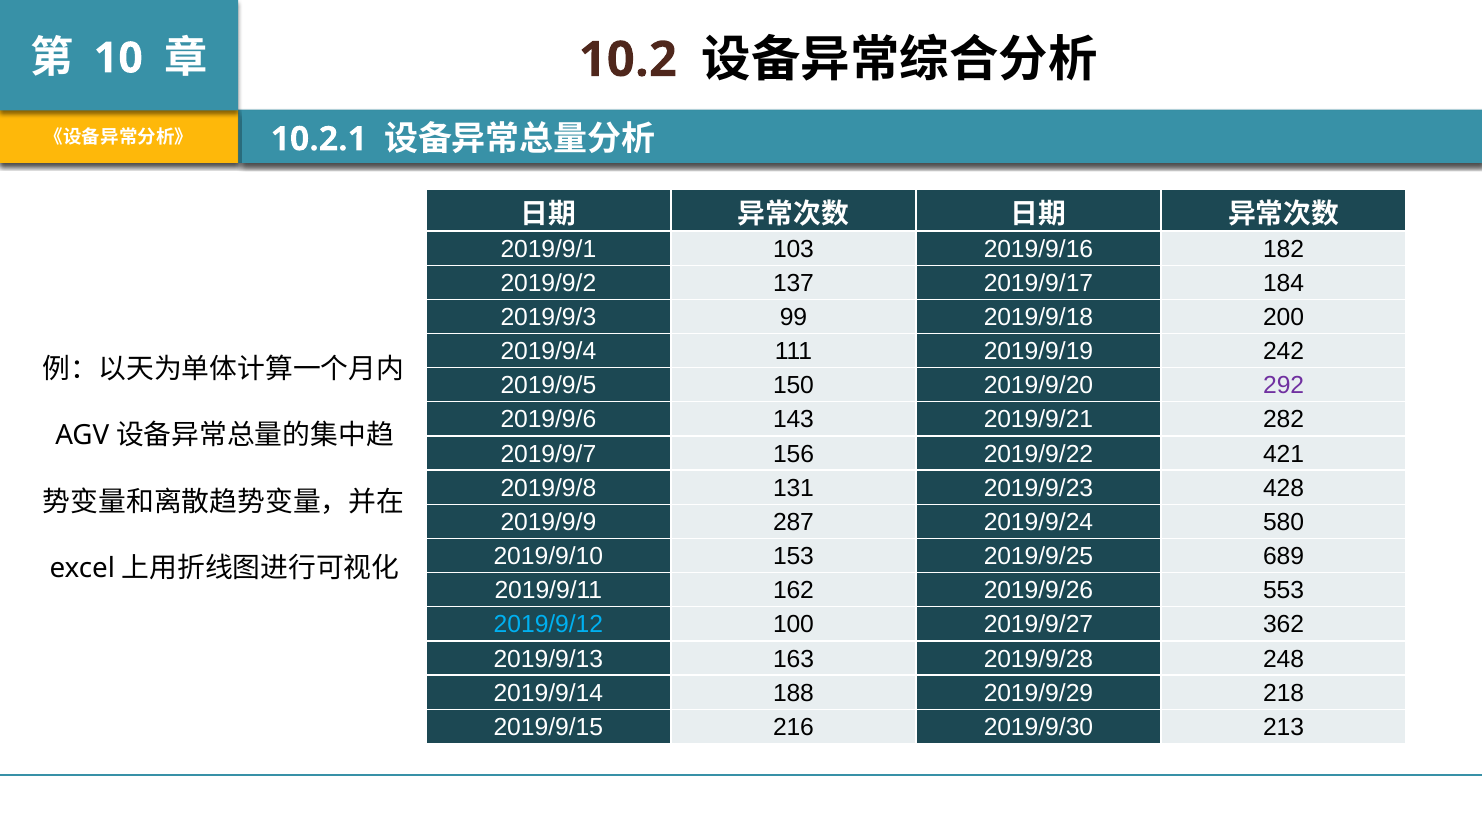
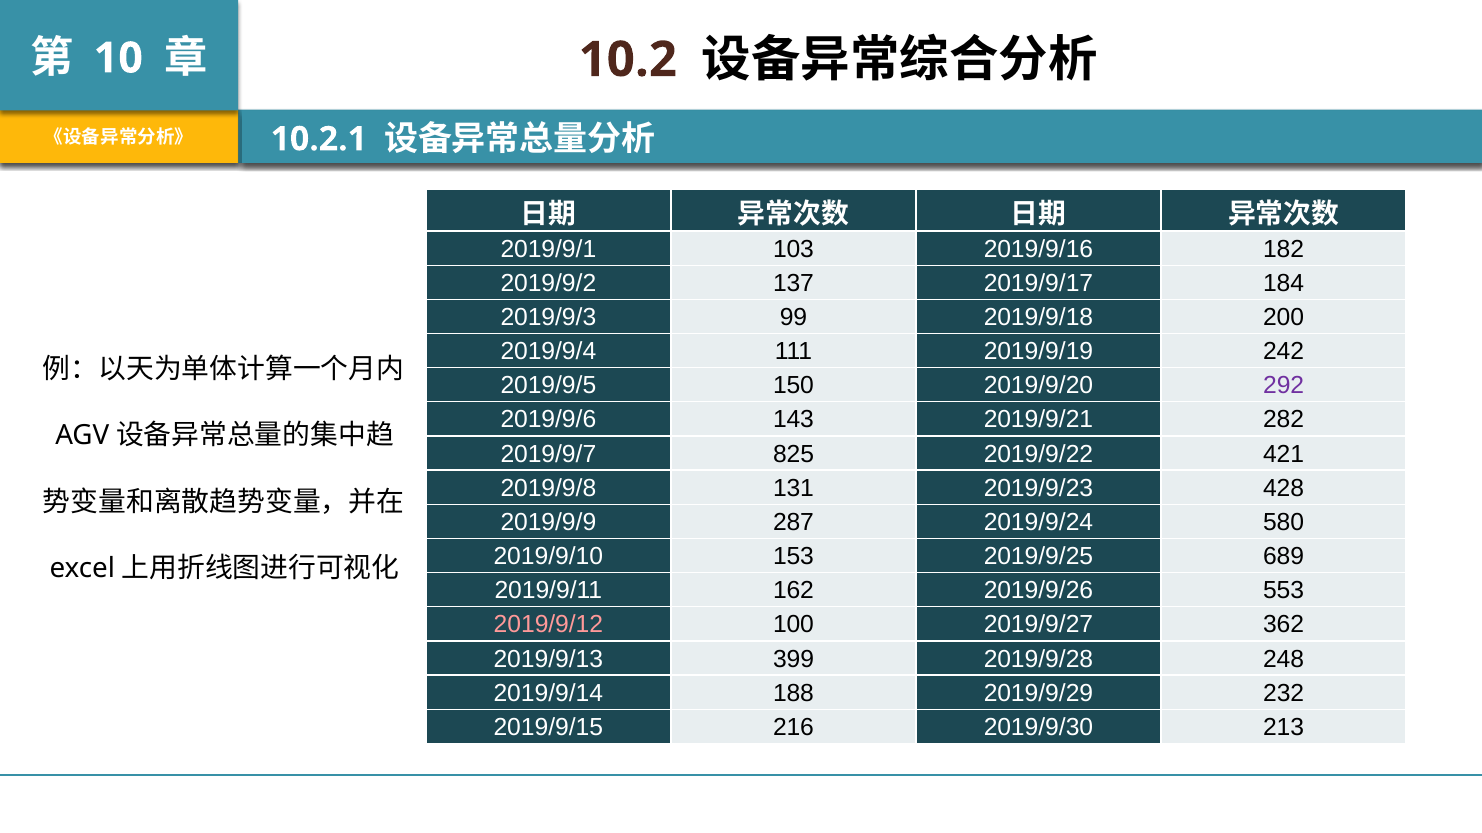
156: 156 -> 825
2019/9/12 colour: light blue -> pink
163: 163 -> 399
218: 218 -> 232
